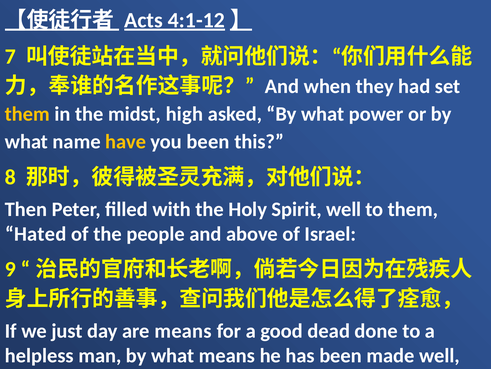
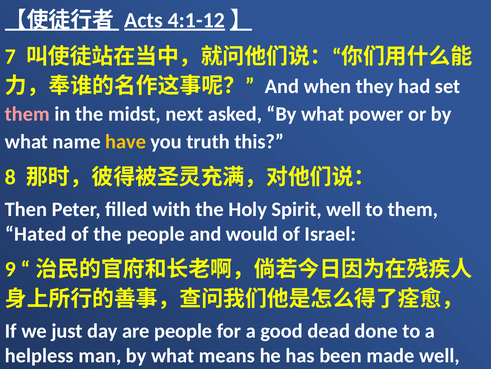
them at (27, 114) colour: yellow -> pink
high: high -> next
you been: been -> truth
above: above -> would
are means: means -> people
